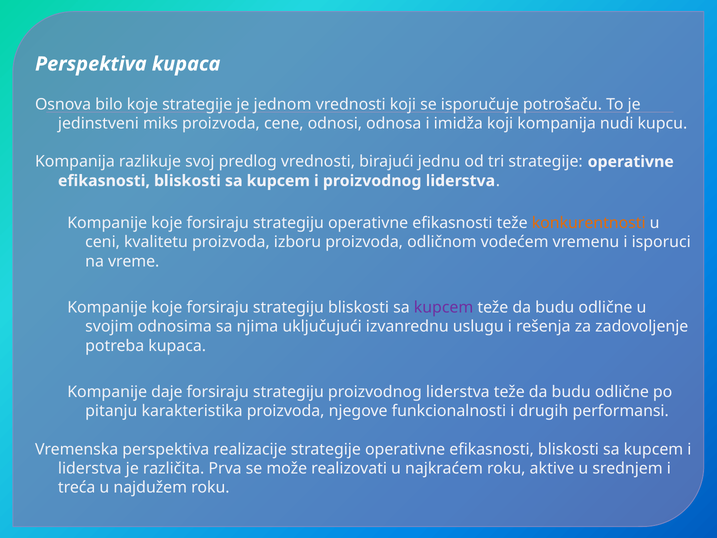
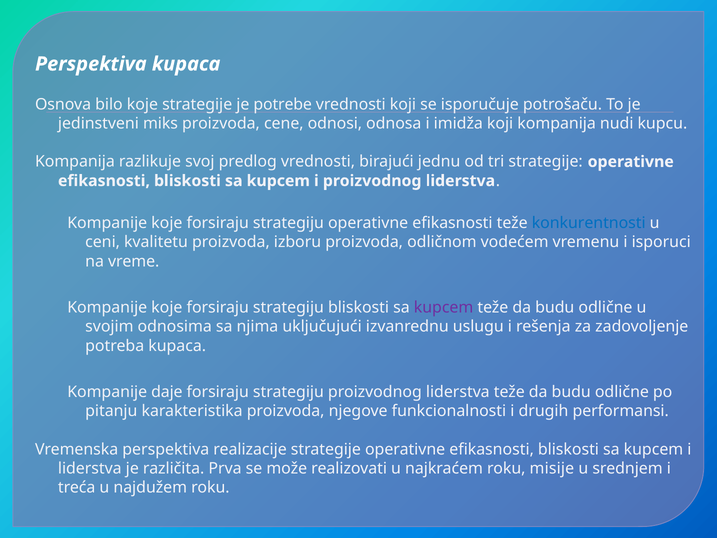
jednom: jednom -> potrebe
konkurentnosti colour: orange -> blue
aktive: aktive -> misije
